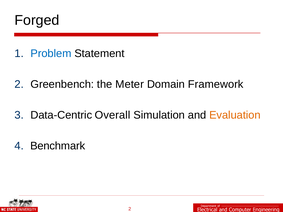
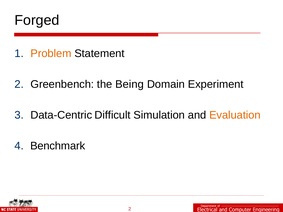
Problem colour: blue -> orange
Meter: Meter -> Being
Framework: Framework -> Experiment
Overall: Overall -> Difficult
